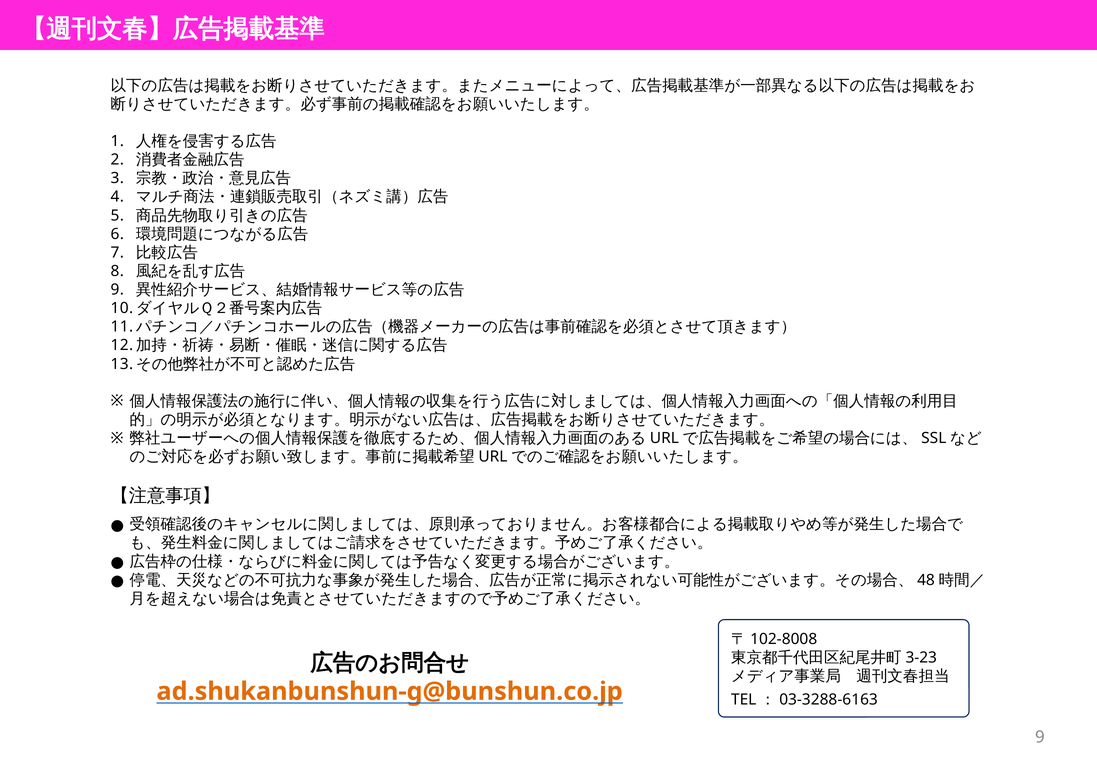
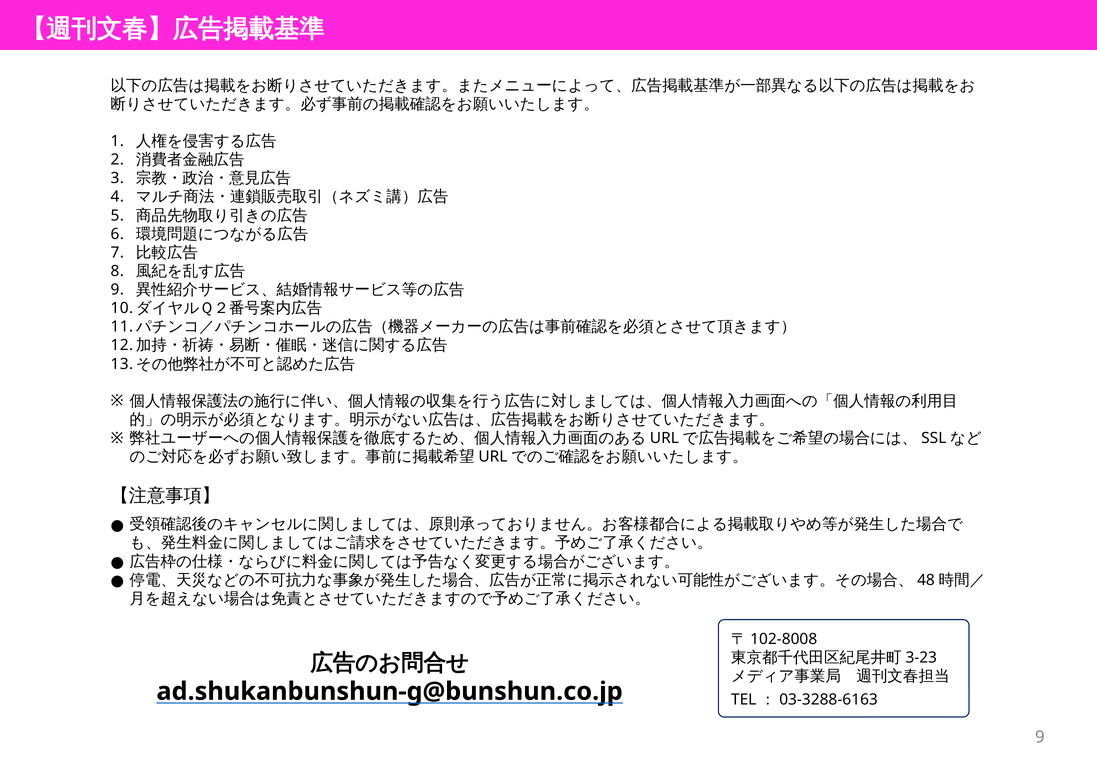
ad.shukanbunshun-g@bunshun.co.jp colour: orange -> black
